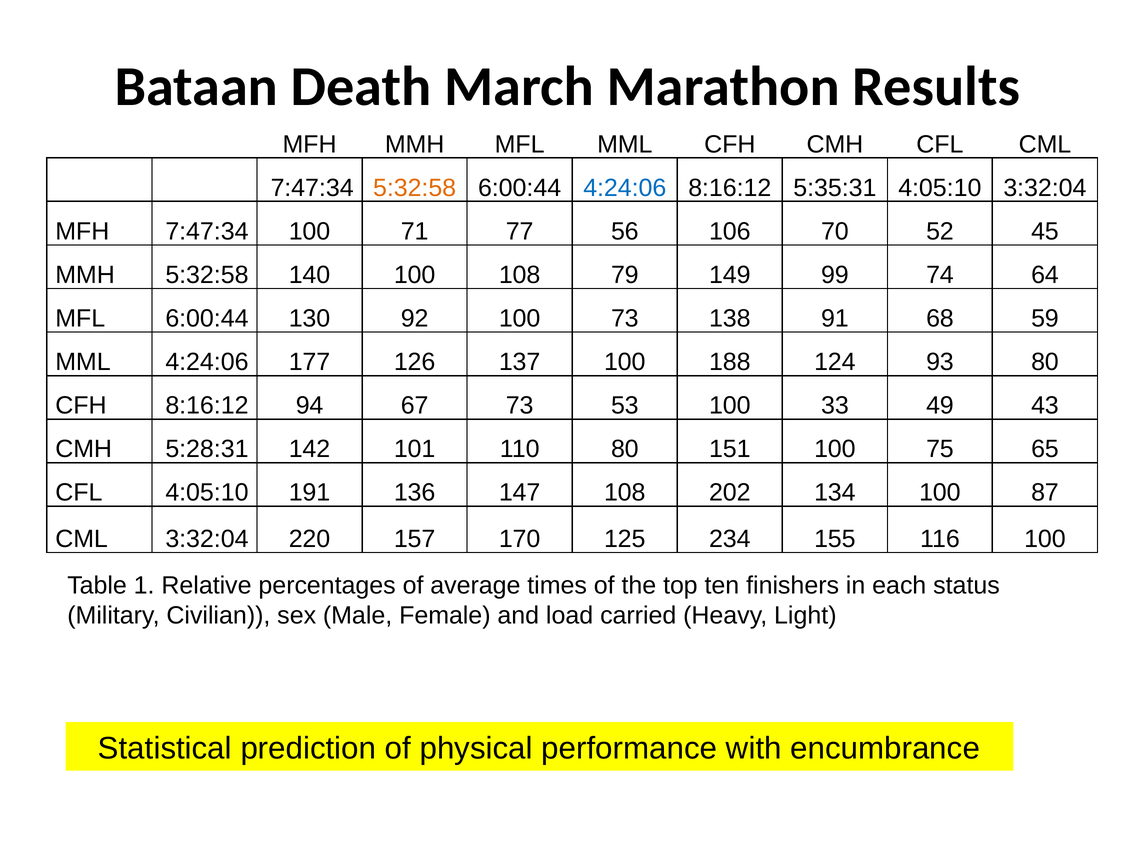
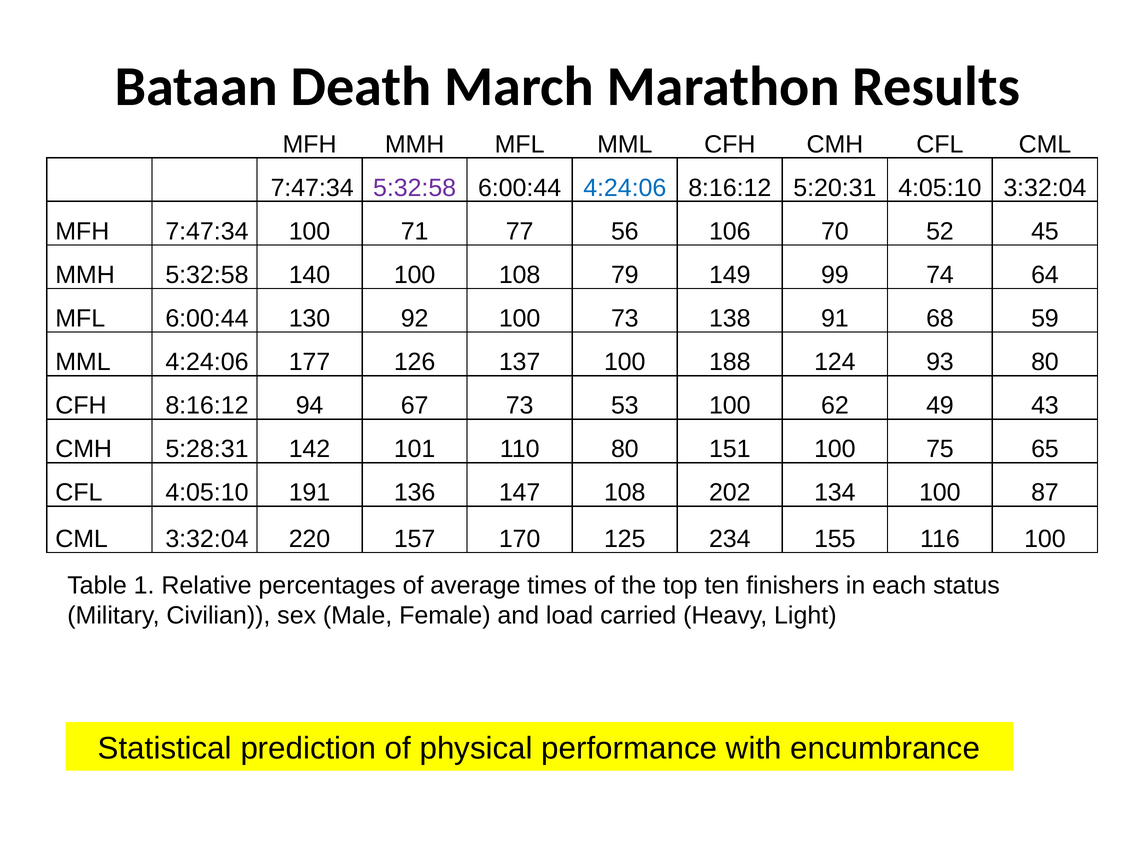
5:32:58 at (415, 188) colour: orange -> purple
5:35:31: 5:35:31 -> 5:20:31
33: 33 -> 62
